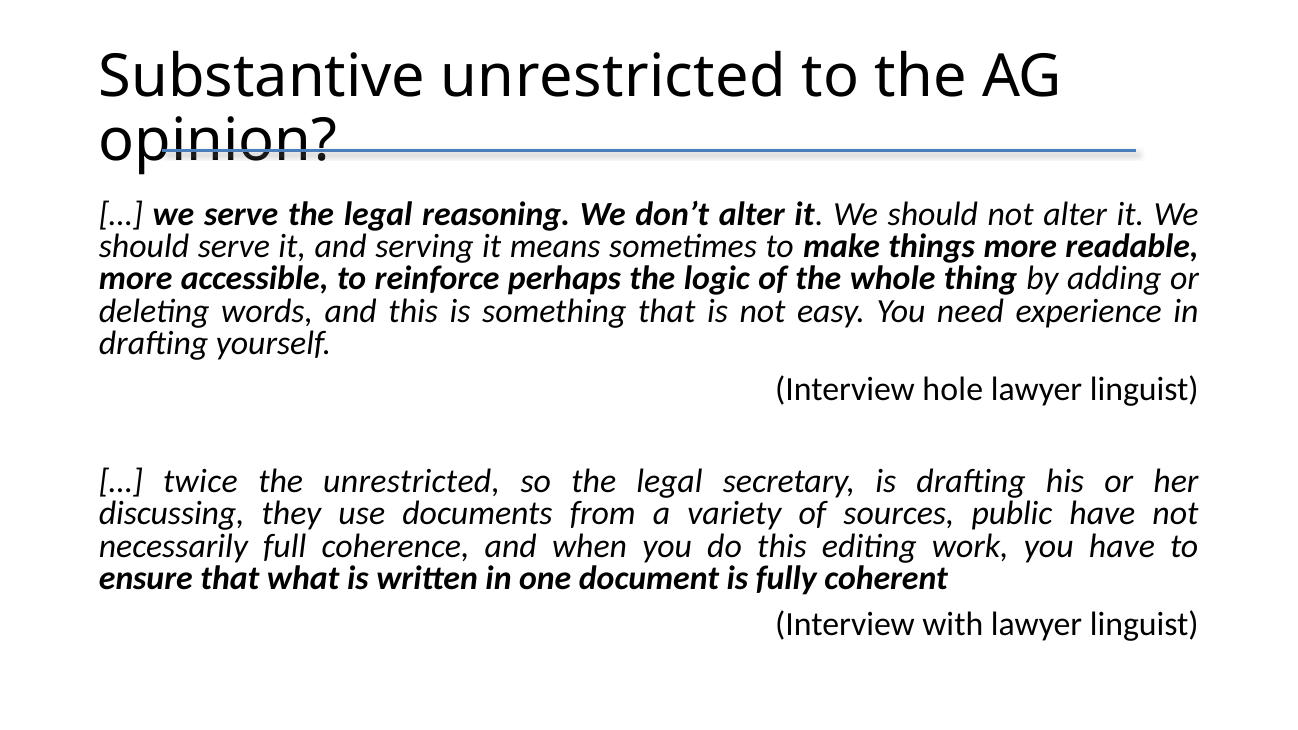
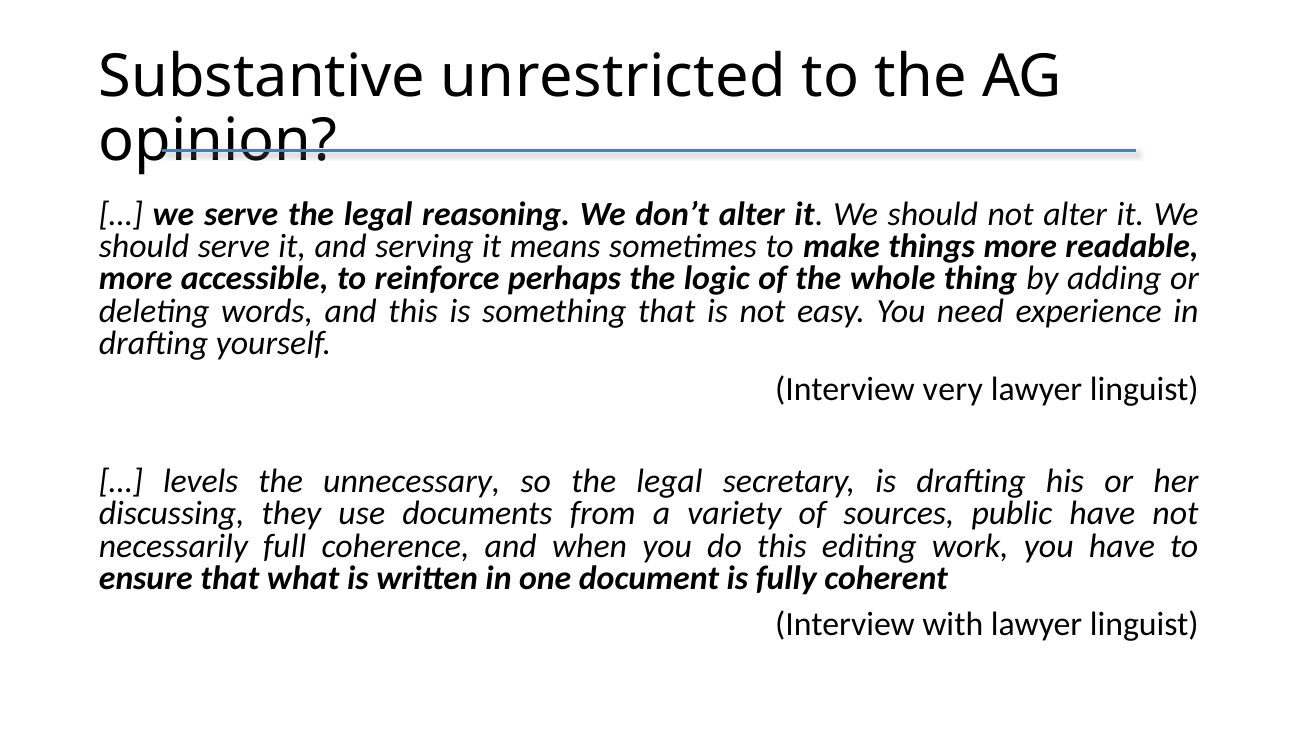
hole: hole -> very
twice: twice -> levels
the unrestricted: unrestricted -> unnecessary
